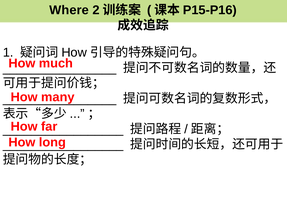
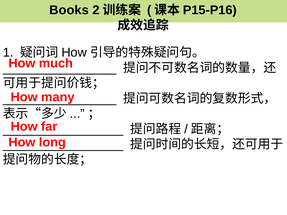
Where: Where -> Books
